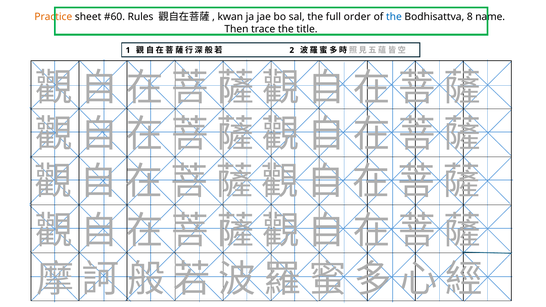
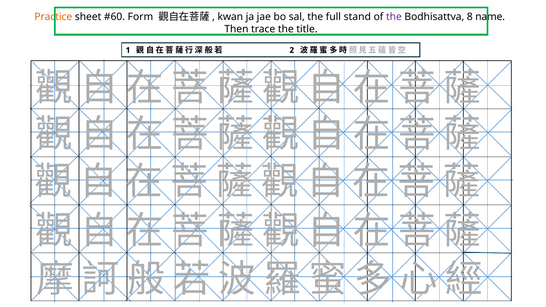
Rules: Rules -> Form
order: order -> stand
the at (394, 17) colour: blue -> purple
